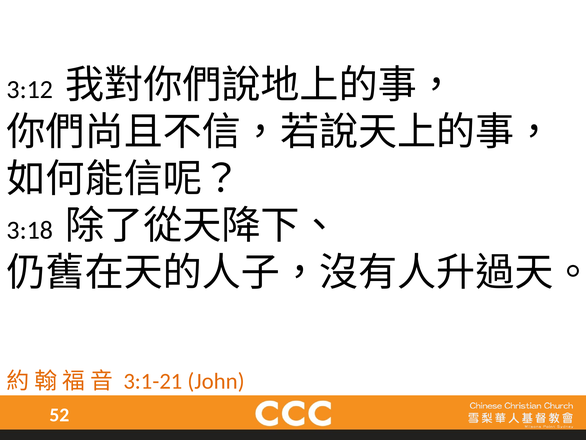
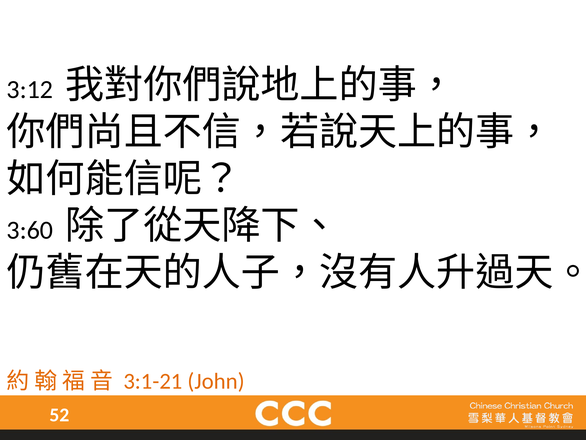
3:18: 3:18 -> 3:60
